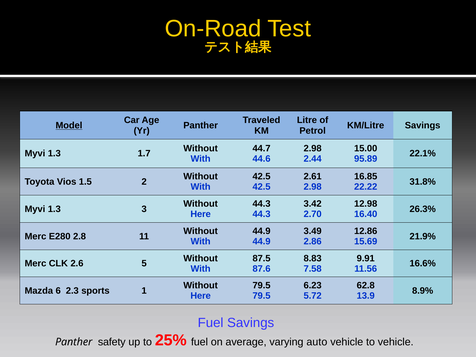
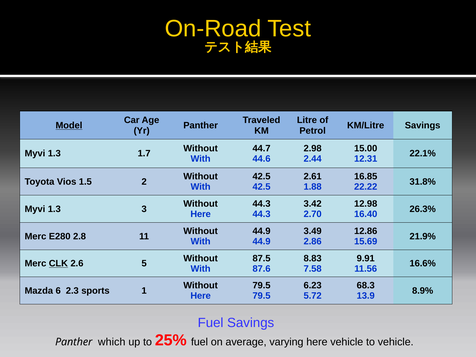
95.89: 95.89 -> 12.31
2.98 at (313, 187): 2.98 -> 1.88
CLK underline: none -> present
62.8: 62.8 -> 68.3
safety: safety -> which
varying auto: auto -> here
